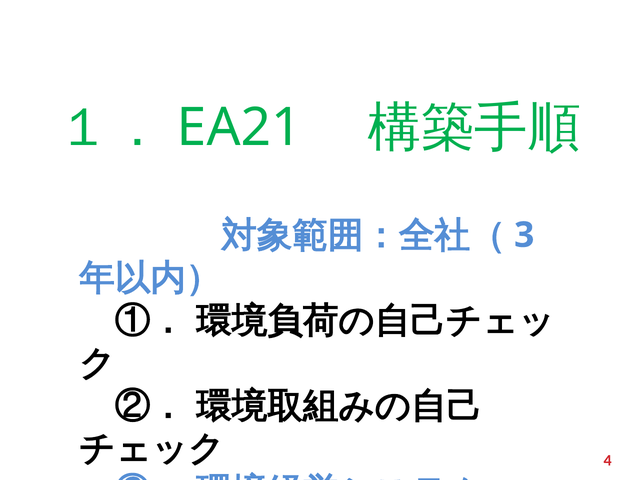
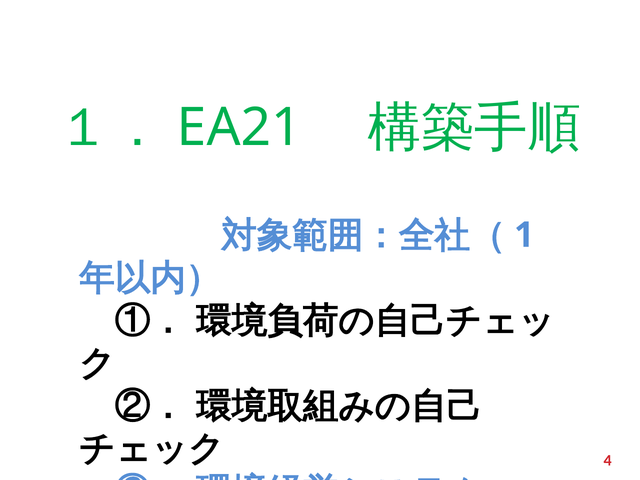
3: 3 -> 1
